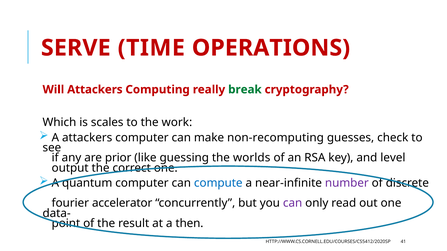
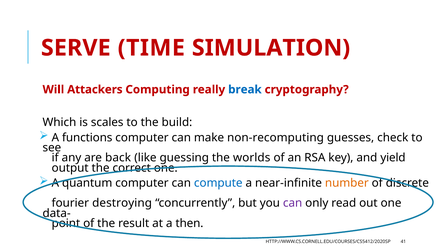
OPERATIONS: OPERATIONS -> SIMULATION
break colour: green -> blue
work: work -> build
A attackers: attackers -> functions
prior: prior -> back
level: level -> yield
number colour: purple -> orange
accelerator: accelerator -> destroying
